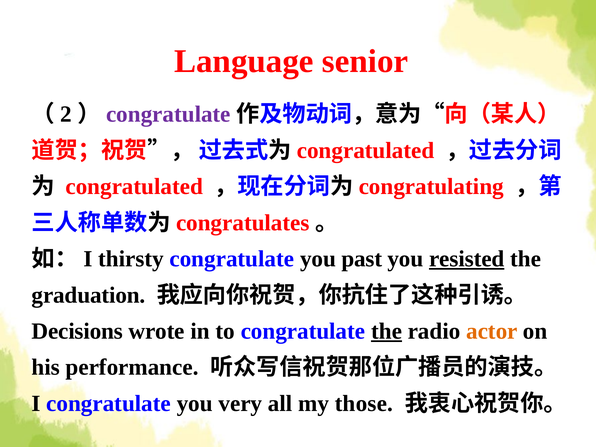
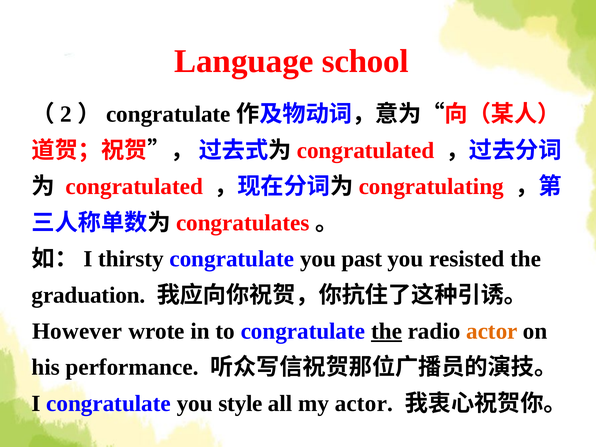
senior: senior -> school
congratulate at (168, 114) colour: purple -> black
resisted underline: present -> none
Decisions: Decisions -> However
very: very -> style
my those: those -> actor
